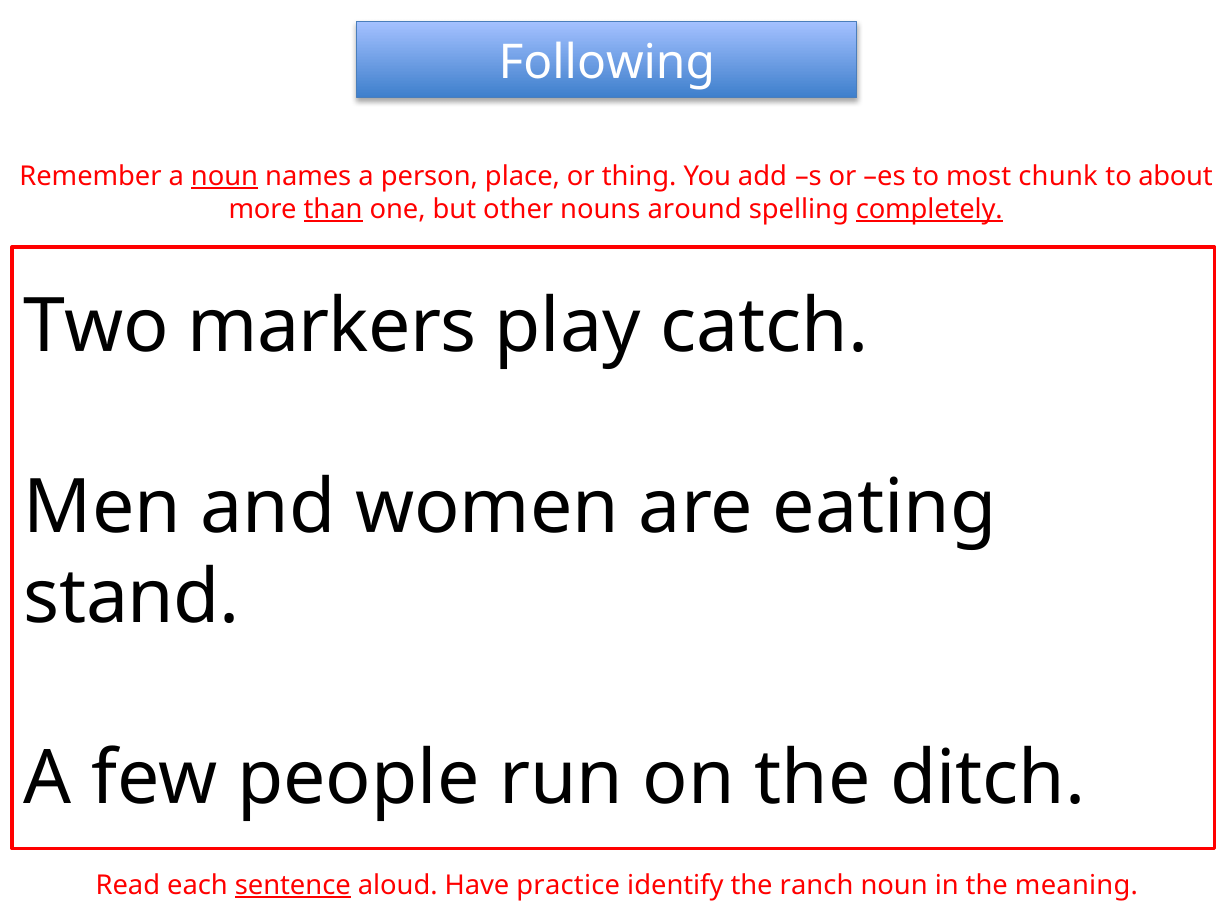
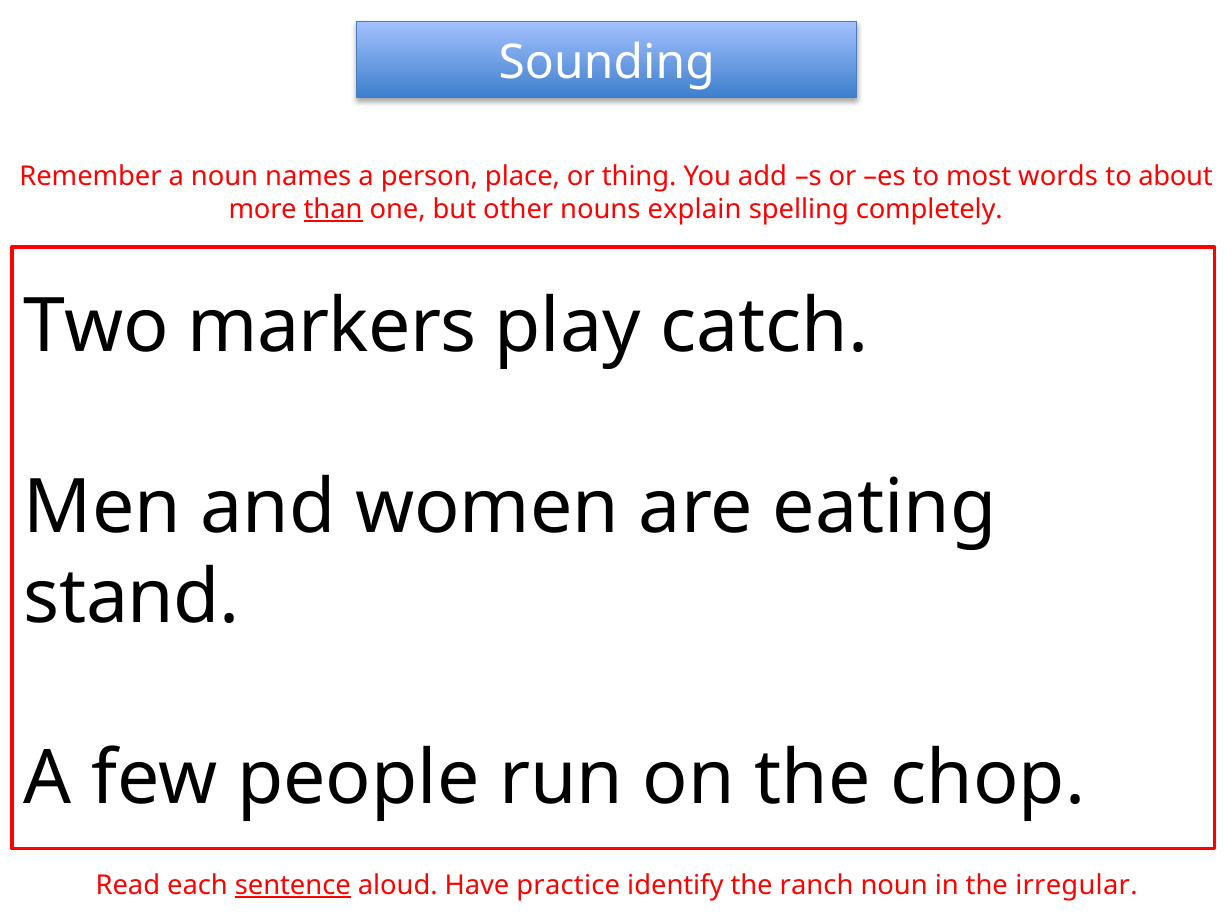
Following: Following -> Sounding
noun at (225, 176) underline: present -> none
chunk: chunk -> words
around: around -> explain
completely underline: present -> none
ditch: ditch -> chop
meaning: meaning -> irregular
